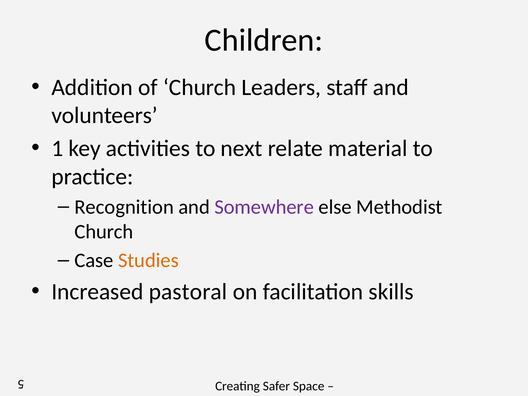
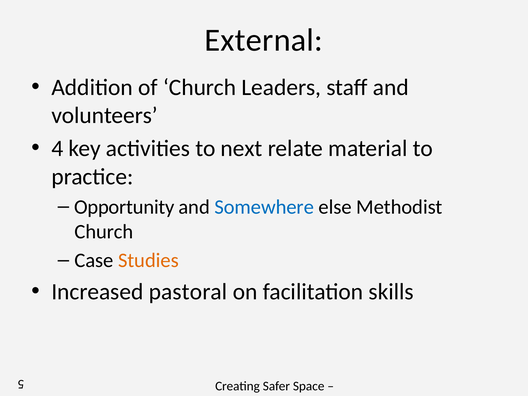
Children: Children -> External
1: 1 -> 4
Recognition: Recognition -> Opportunity
Somewhere colour: purple -> blue
